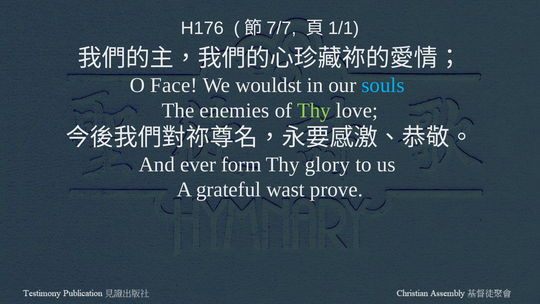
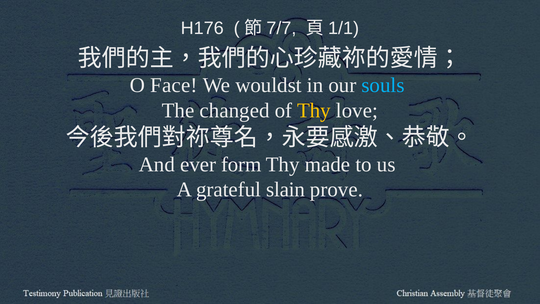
enemies: enemies -> changed
Thy at (314, 110) colour: light green -> yellow
glory: glory -> made
wast: wast -> slain
